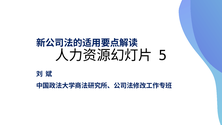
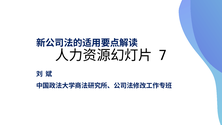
5: 5 -> 7
